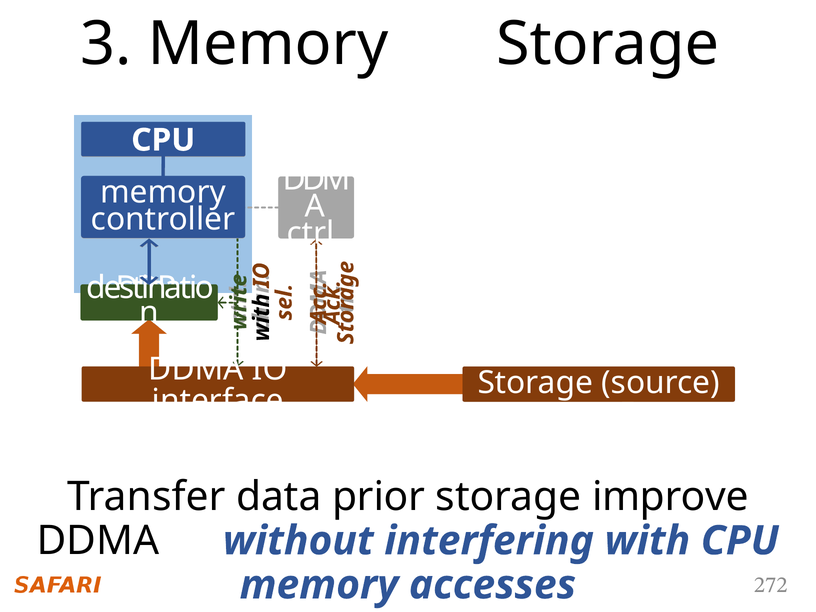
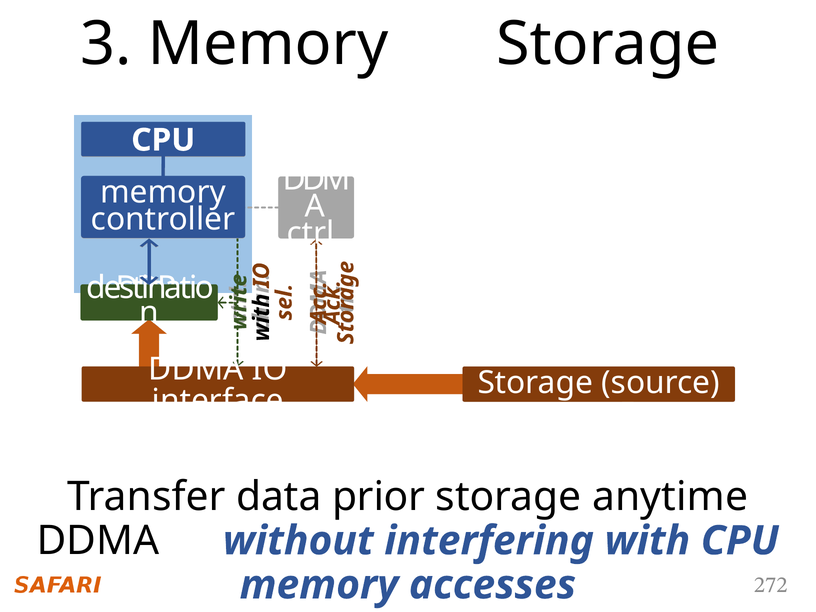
improve: improve -> anytime
